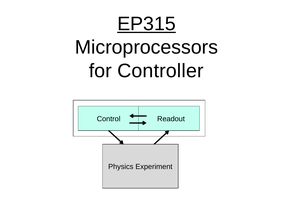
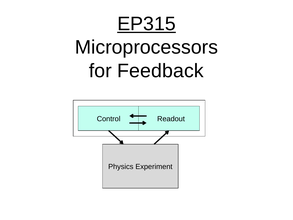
Controller: Controller -> Feedback
